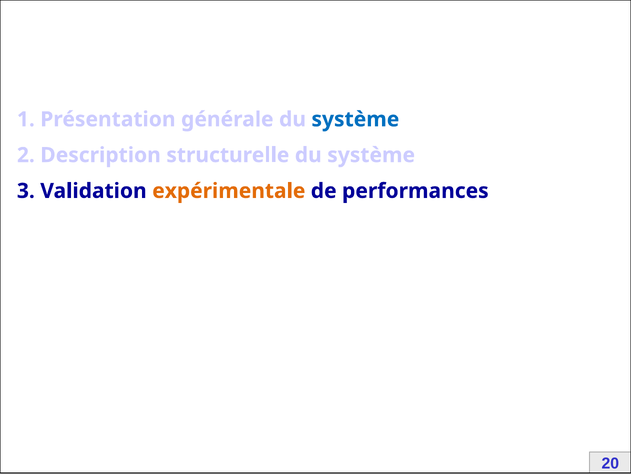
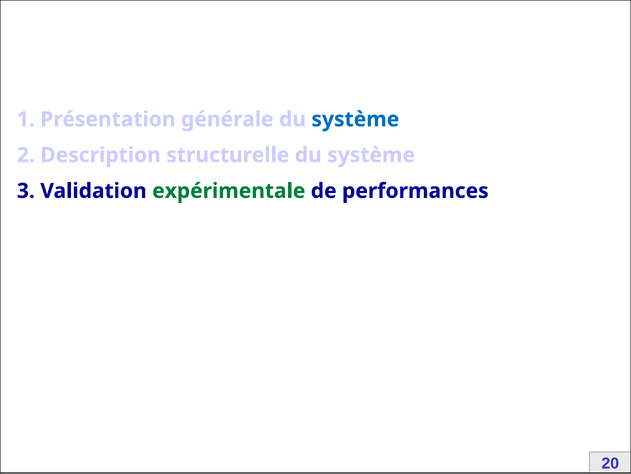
expérimentale colour: orange -> green
